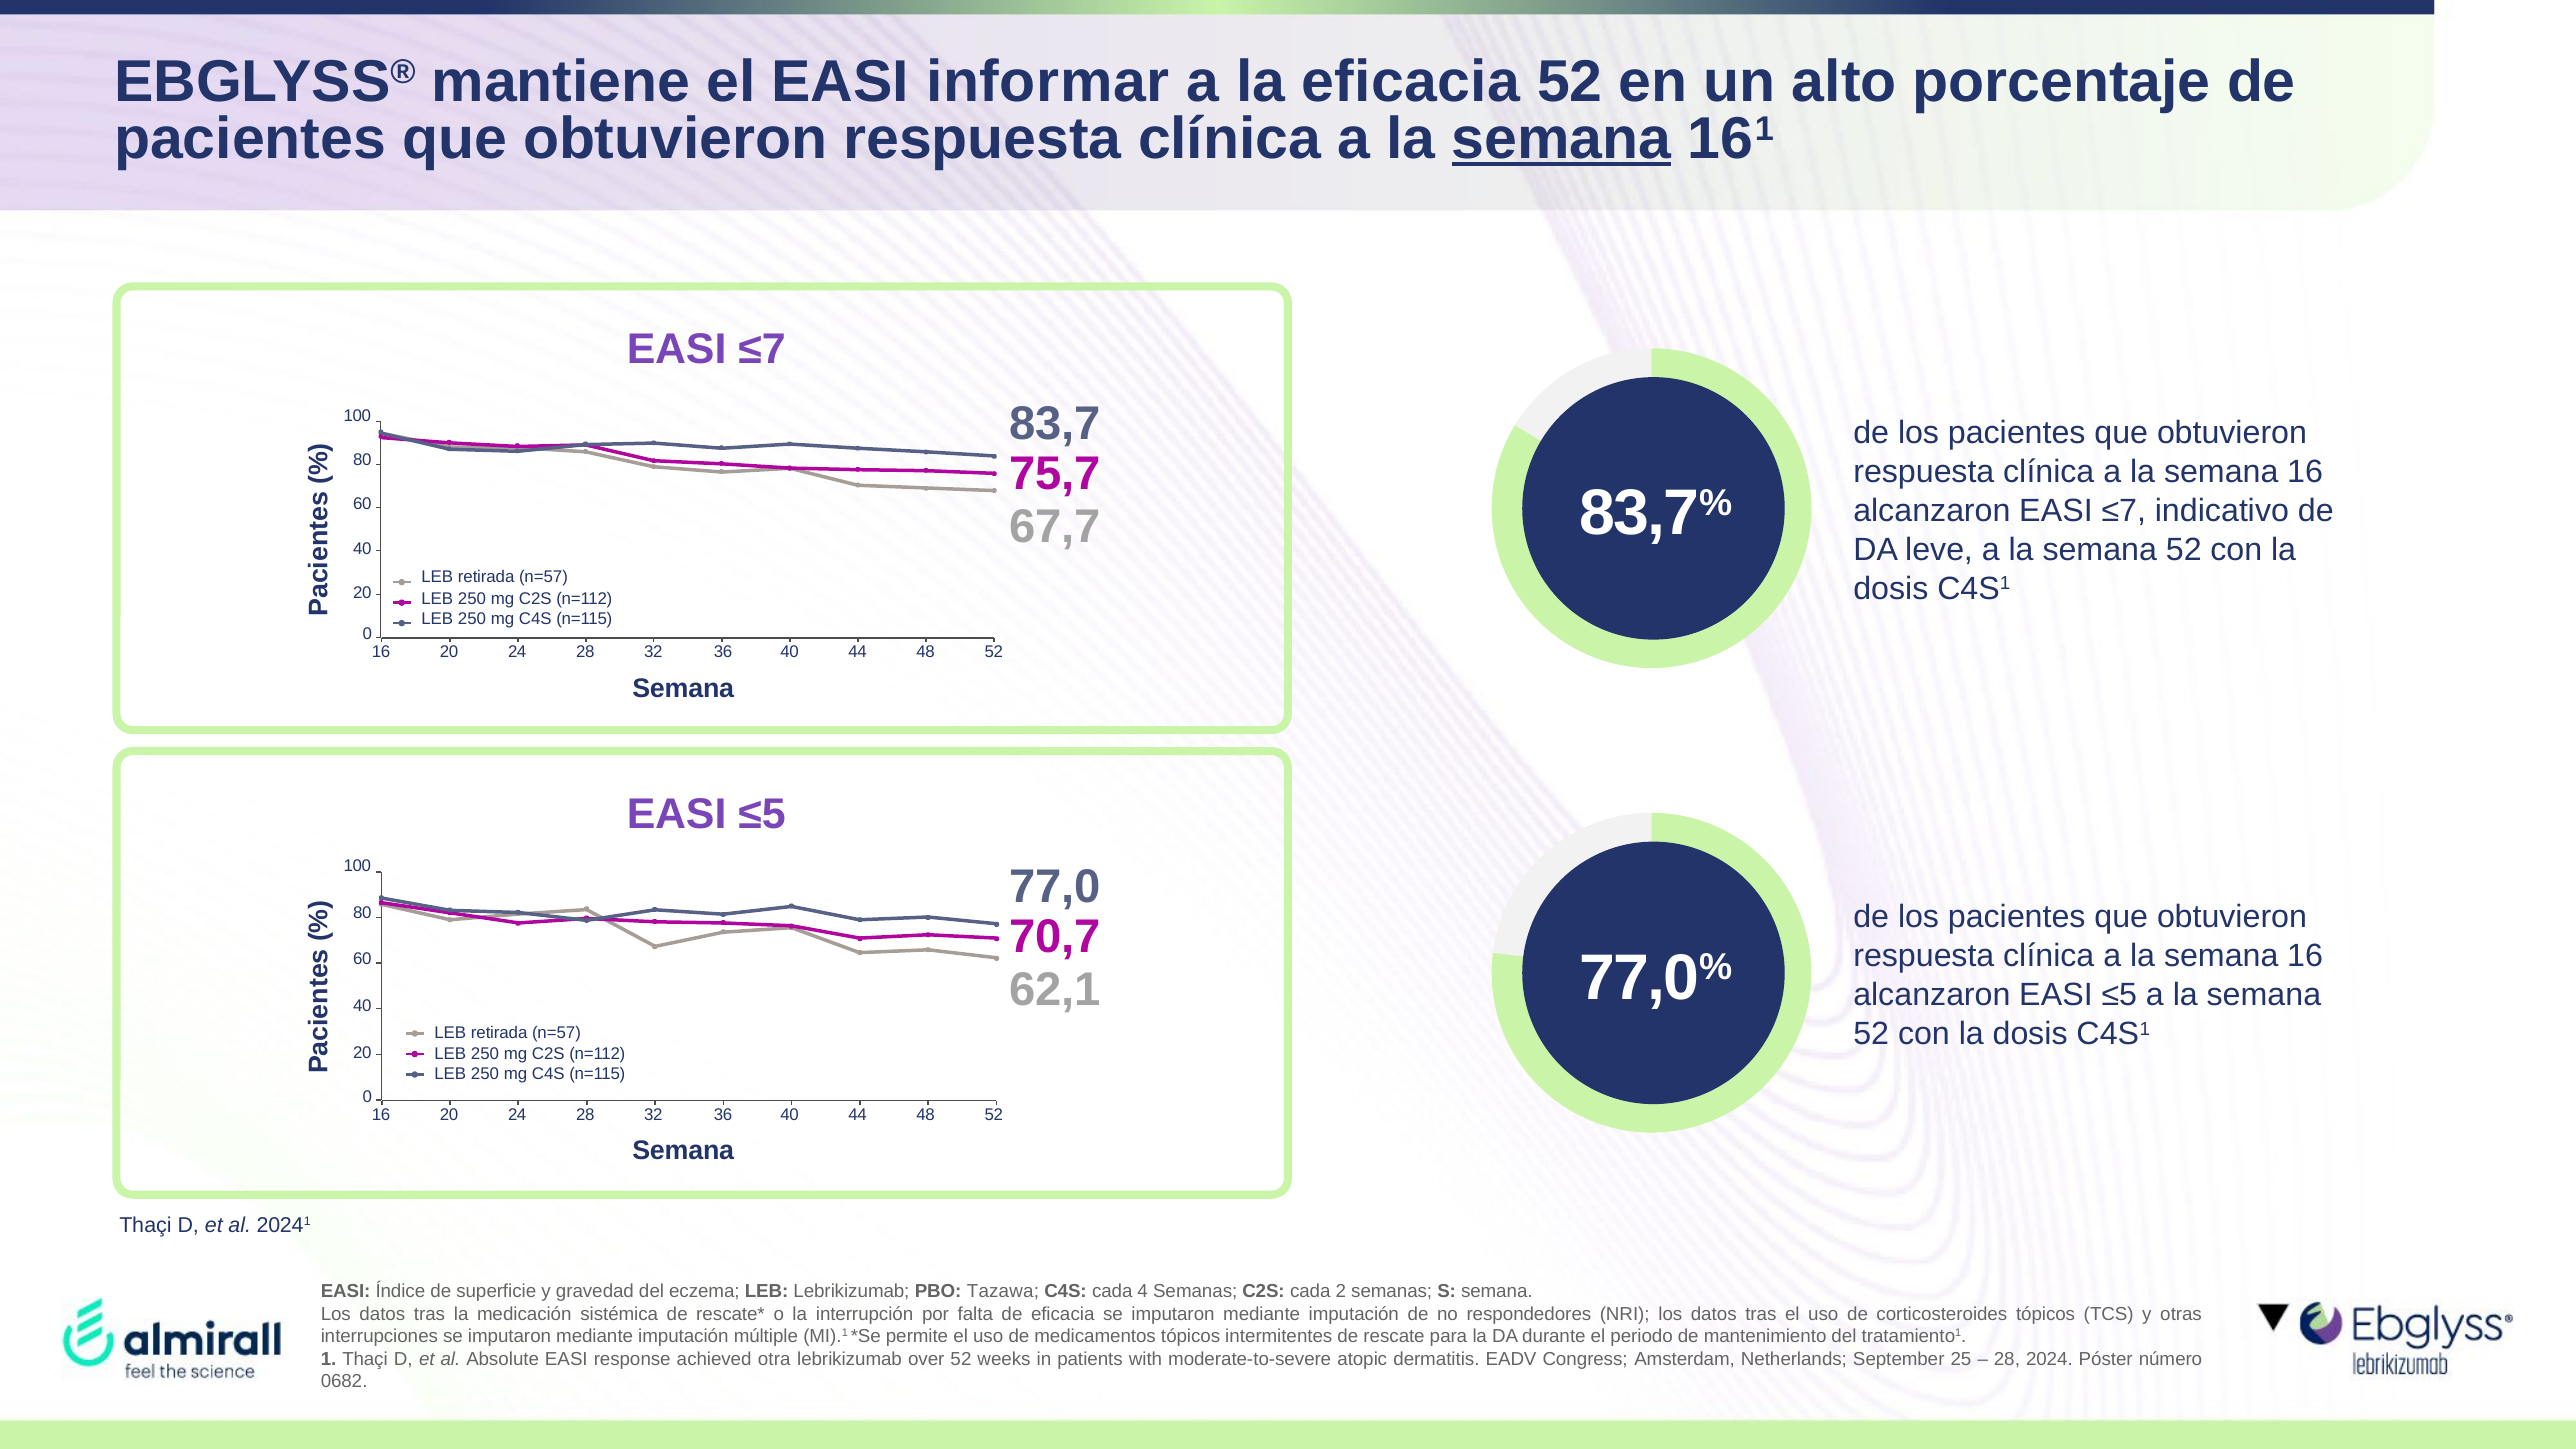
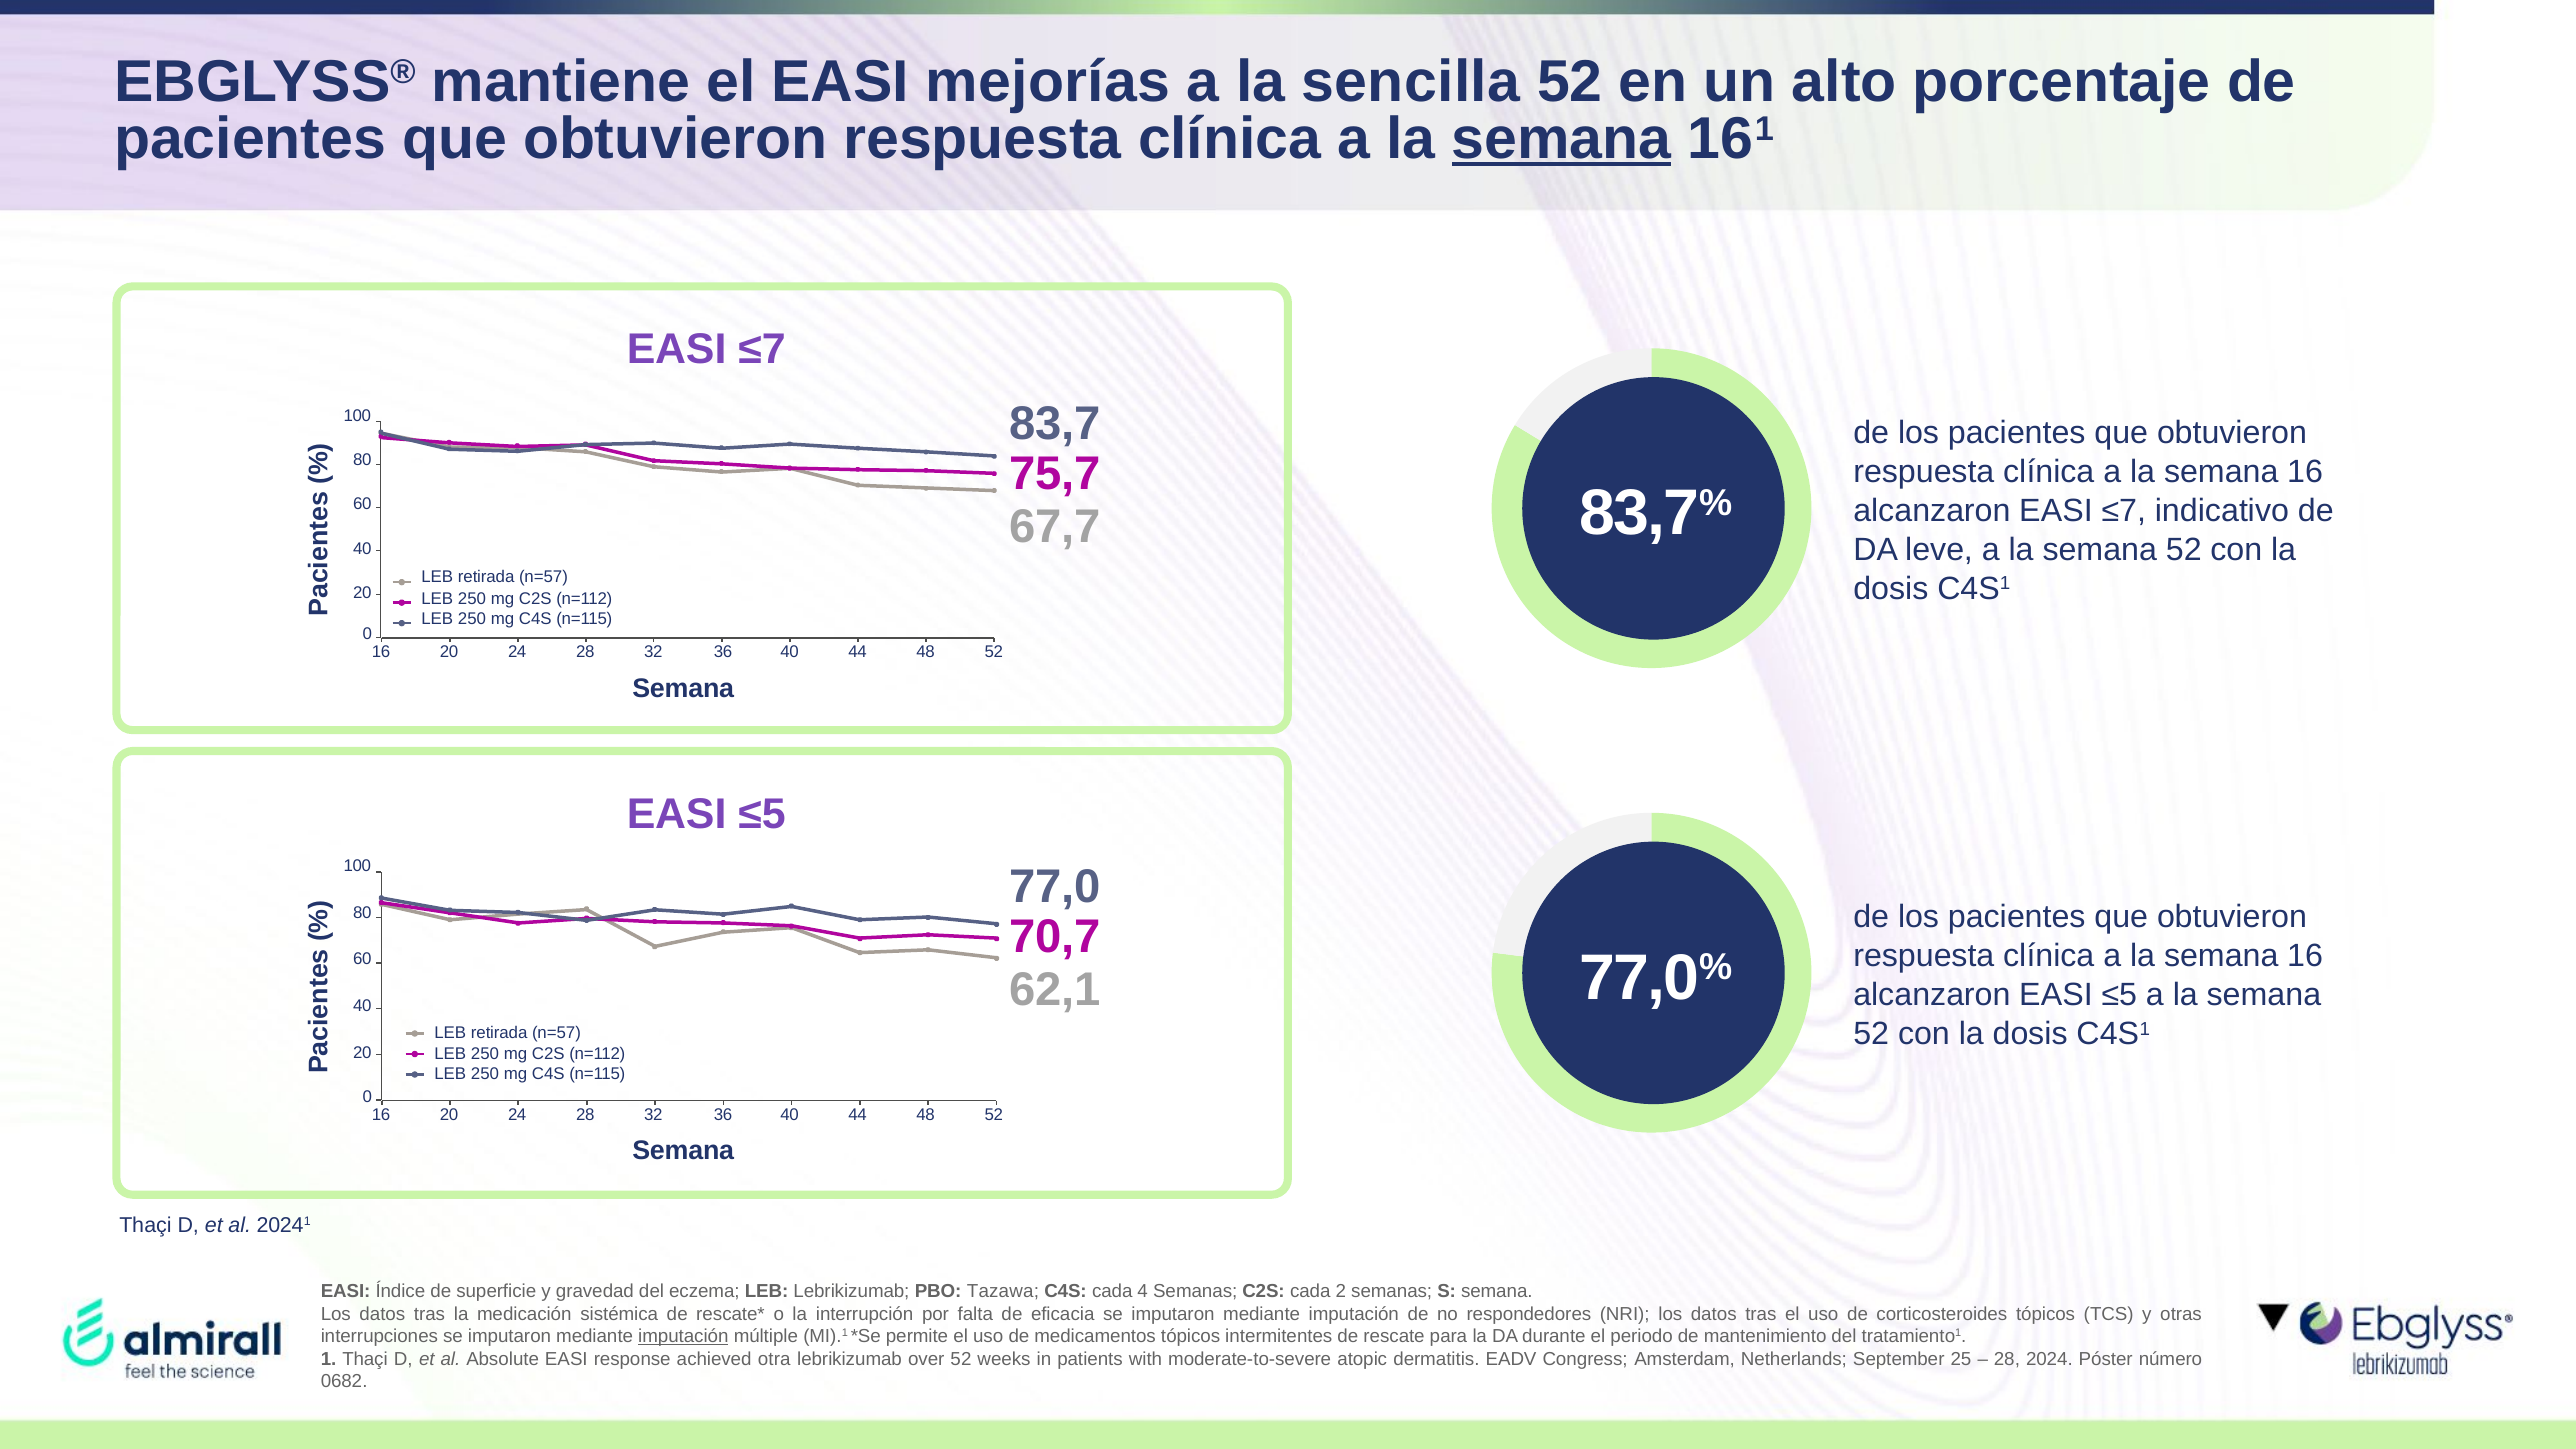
informar: informar -> mejorías
la eficacia: eficacia -> sencilla
imputación at (683, 1336) underline: none -> present
